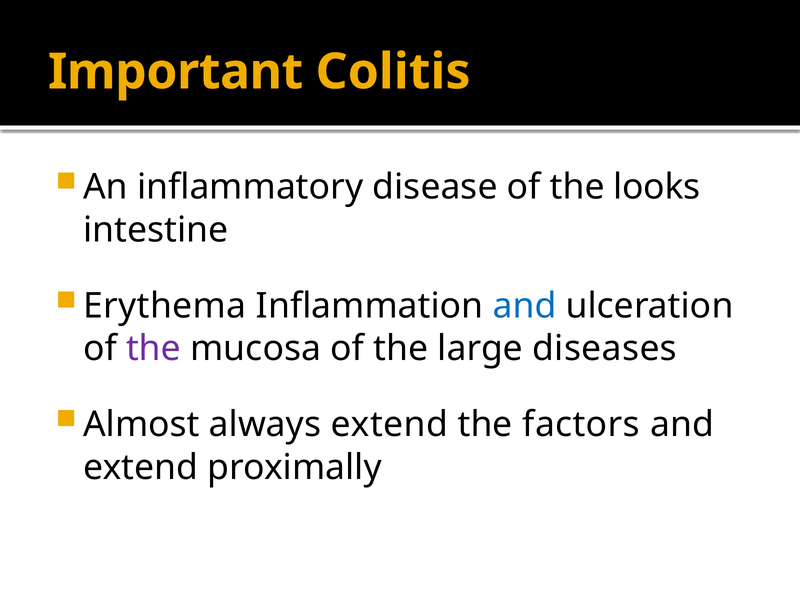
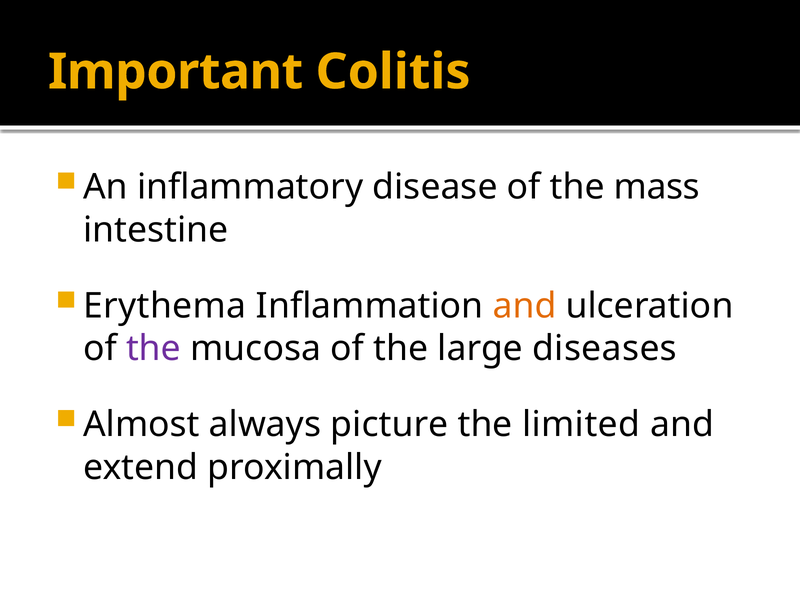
looks: looks -> mass
and at (525, 306) colour: blue -> orange
always extend: extend -> picture
factors: factors -> limited
